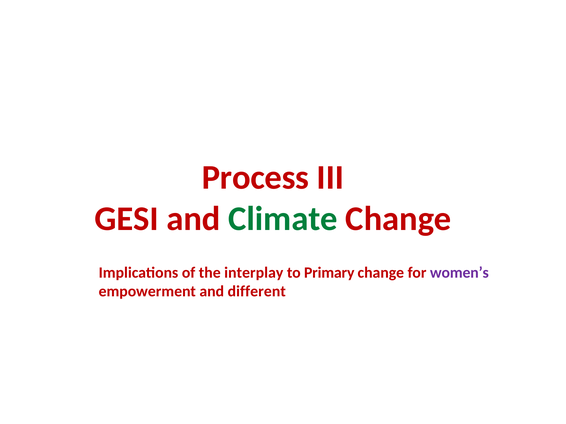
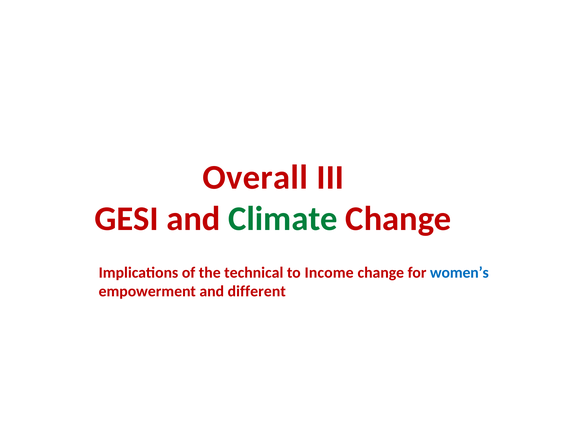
Process: Process -> Overall
interplay: interplay -> technical
Primary: Primary -> Income
women’s colour: purple -> blue
